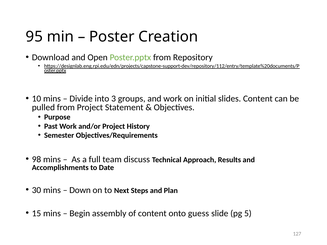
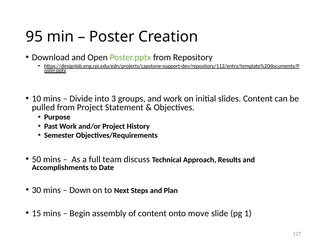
98: 98 -> 50
guess: guess -> move
5: 5 -> 1
